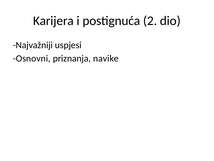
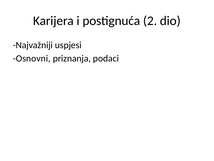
navike: navike -> podaci
